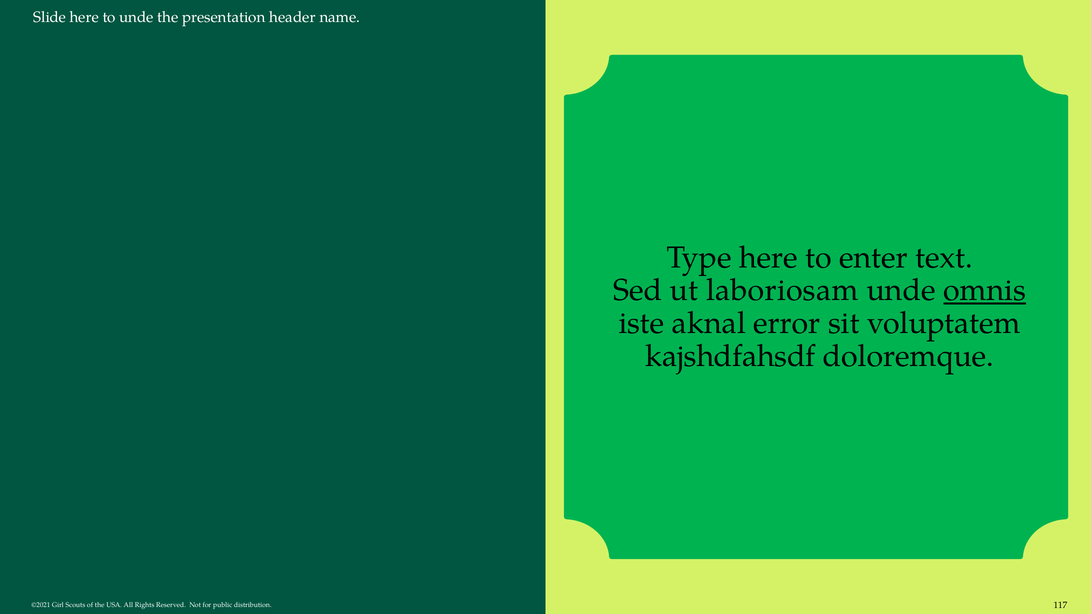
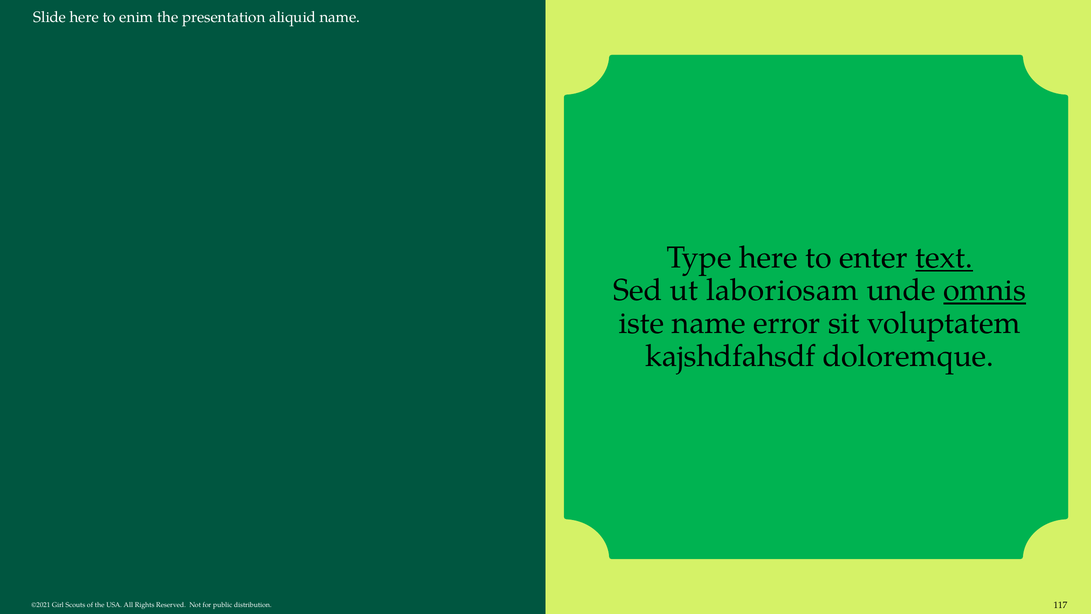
to unde: unde -> enim
header: header -> aliquid
text underline: none -> present
iste aknal: aknal -> name
